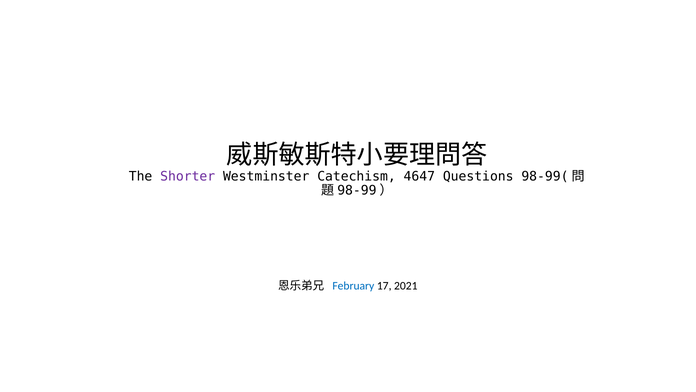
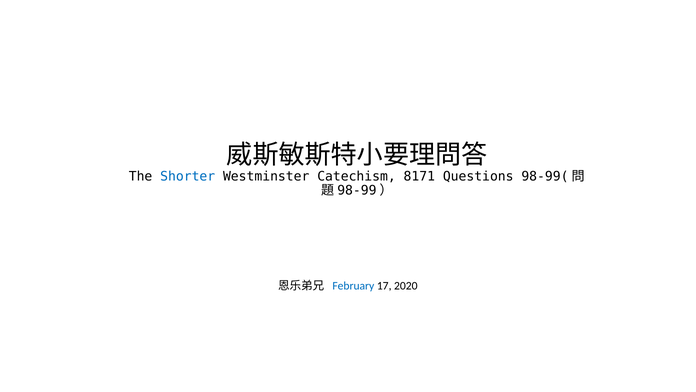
Shorter colour: purple -> blue
4647: 4647 -> 8171
2021: 2021 -> 2020
